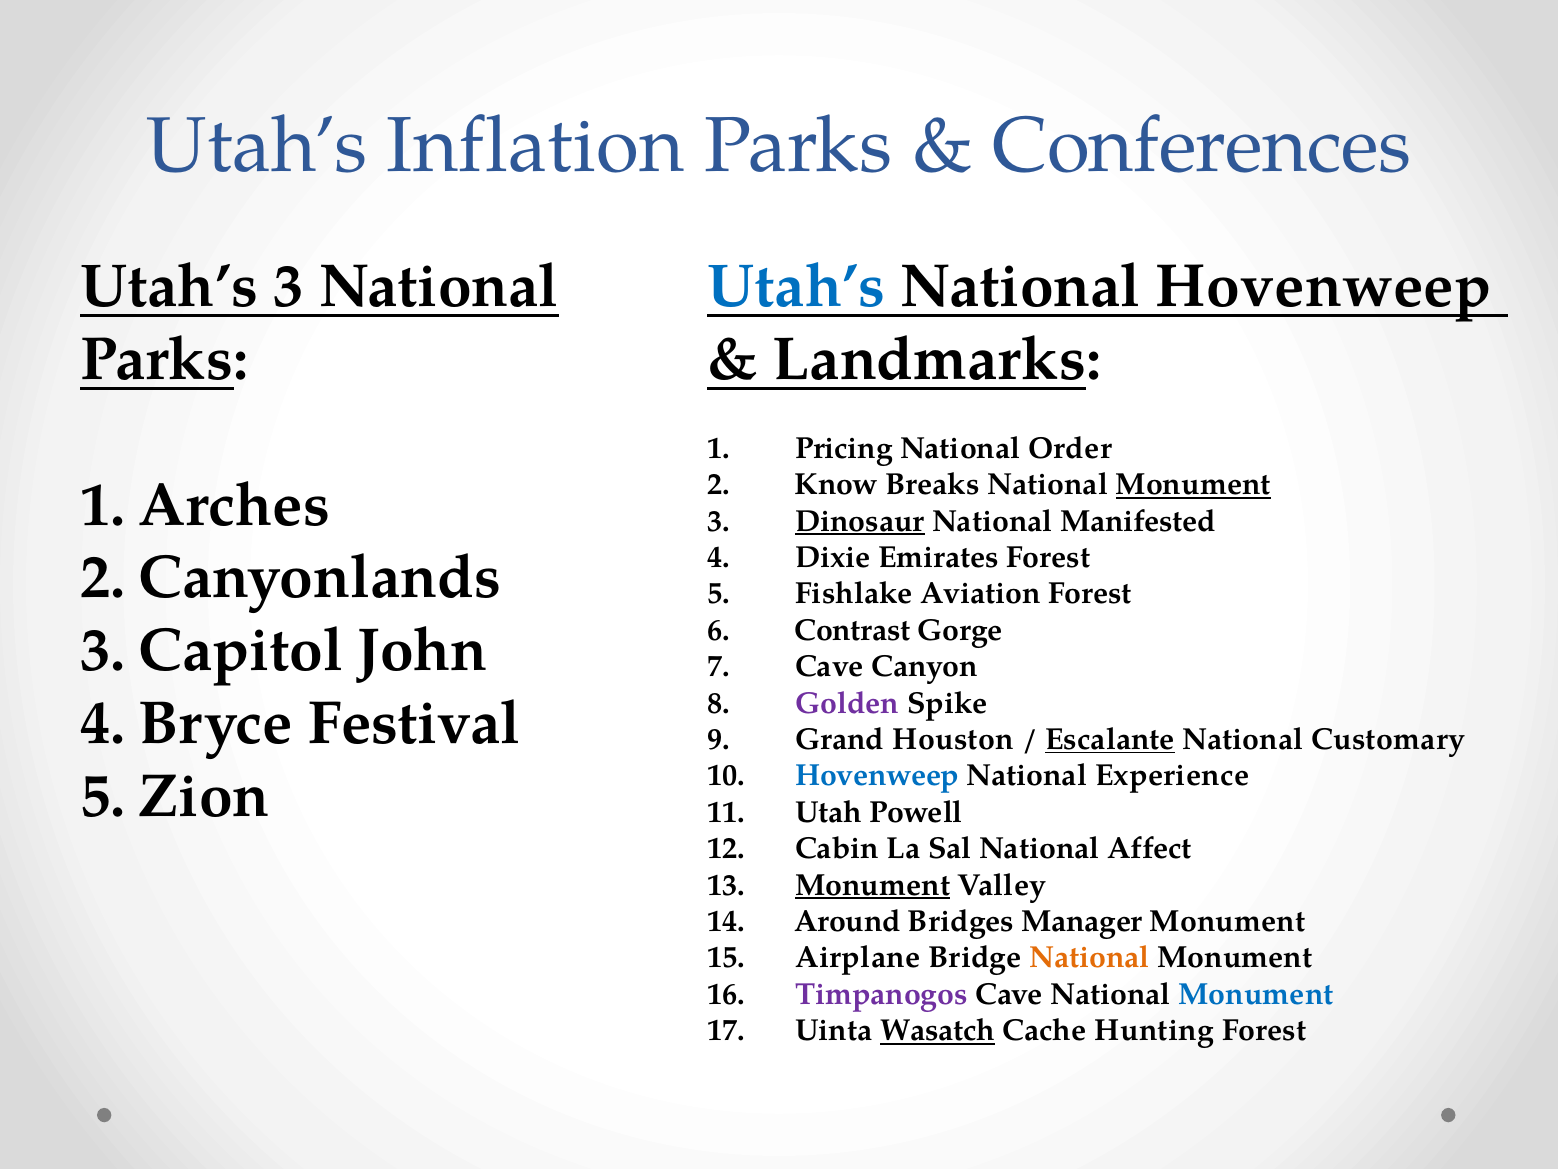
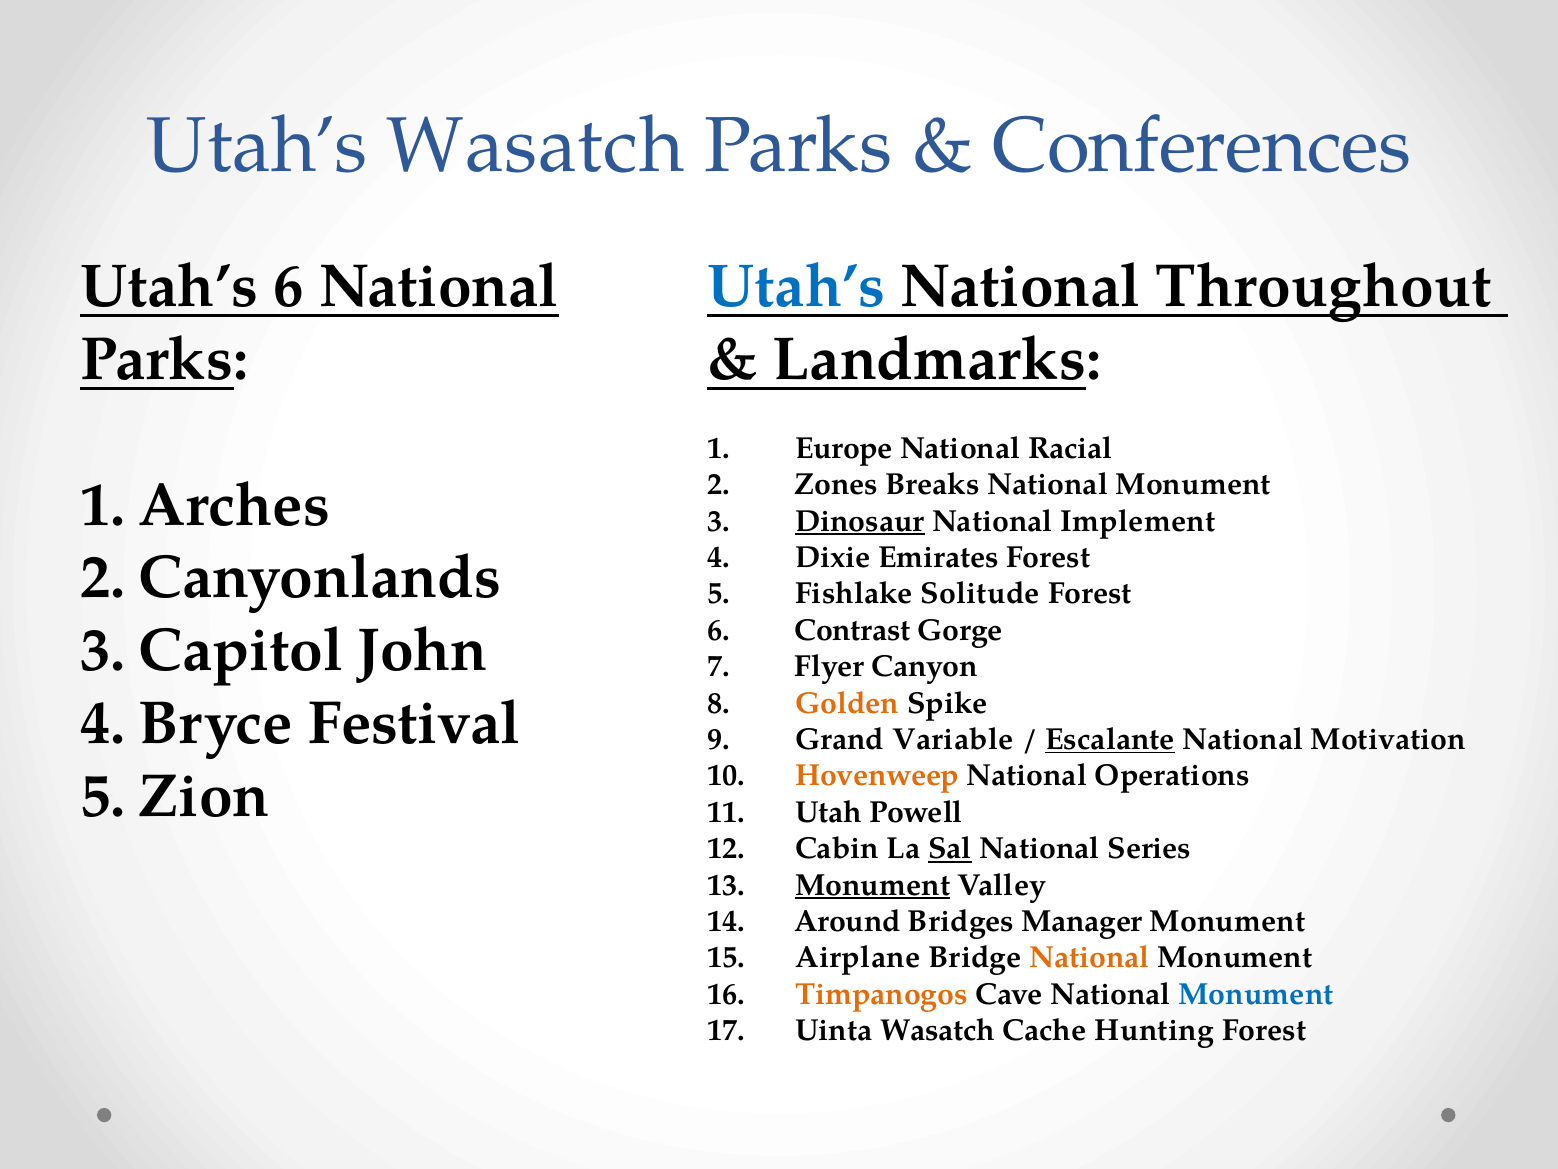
Utah’s Inflation: Inflation -> Wasatch
Utah’s 3: 3 -> 6
National Hovenweep: Hovenweep -> Throughout
Pricing: Pricing -> Europe
Order: Order -> Racial
Know: Know -> Zones
Monument at (1193, 485) underline: present -> none
Manifested: Manifested -> Implement
Aviation: Aviation -> Solitude
Cave at (830, 666): Cave -> Flyer
Golden colour: purple -> orange
Houston: Houston -> Variable
Customary: Customary -> Motivation
Hovenweep at (877, 776) colour: blue -> orange
Experience: Experience -> Operations
Sal underline: none -> present
Affect: Affect -> Series
Timpanogos colour: purple -> orange
Wasatch at (938, 1030) underline: present -> none
